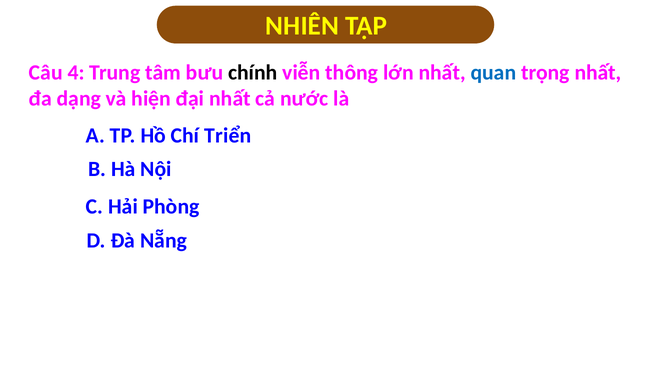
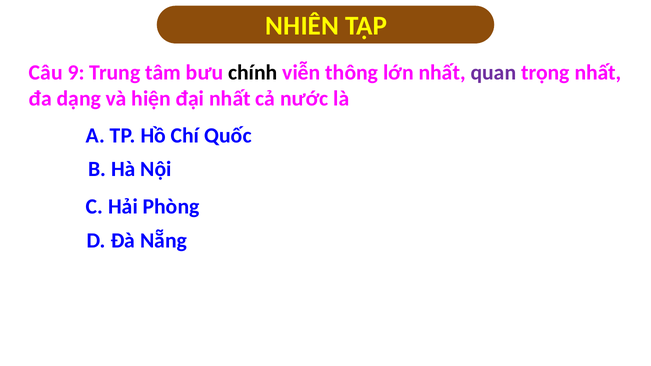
4: 4 -> 9
quan colour: blue -> purple
Triển: Triển -> Quốc
